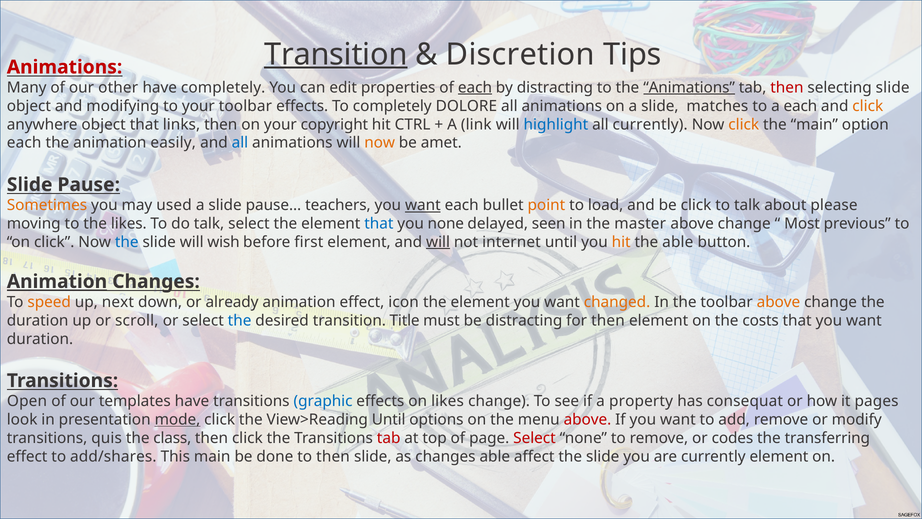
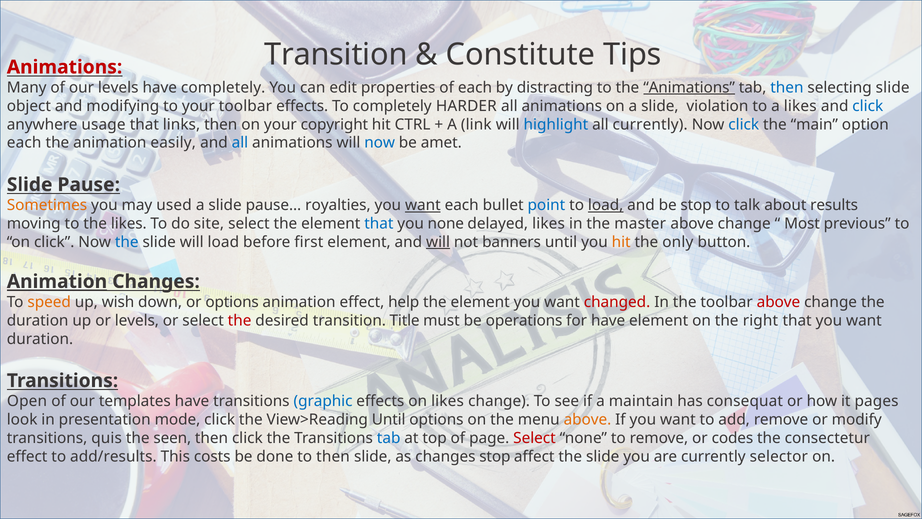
Transition at (336, 54) underline: present -> none
Discretion: Discretion -> Constitute
our other: other -> levels
each at (475, 88) underline: present -> none
then at (787, 88) colour: red -> blue
DOLORE: DOLORE -> HARDER
matches: matches -> violation
a each: each -> likes
click at (868, 106) colour: orange -> blue
anywhere object: object -> usage
click at (744, 124) colour: orange -> blue
now at (380, 143) colour: orange -> blue
teachers: teachers -> royalties
point colour: orange -> blue
load at (606, 205) underline: none -> present
be click: click -> stop
please: please -> results
do talk: talk -> site
delayed seen: seen -> likes
will wish: wish -> load
internet: internet -> banners
the able: able -> only
next: next -> wish
or already: already -> options
icon: icon -> help
changed colour: orange -> red
above at (778, 302) colour: orange -> red
or scroll: scroll -> levels
the at (240, 320) colour: blue -> red
be distracting: distracting -> operations
for then: then -> have
costs: costs -> right
property: property -> maintain
mode underline: present -> none
above at (587, 419) colour: red -> orange
class: class -> seen
tab at (389, 438) colour: red -> blue
transferring: transferring -> consectetur
add/shares: add/shares -> add/results
This main: main -> costs
changes able: able -> stop
currently element: element -> selector
